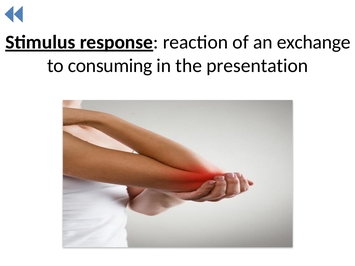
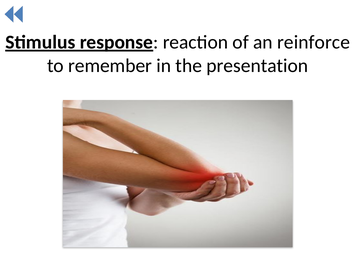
exchange: exchange -> reinforce
consuming: consuming -> remember
